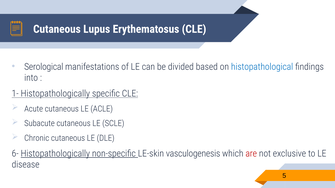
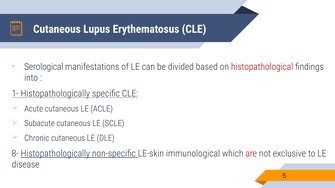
histopathological colour: blue -> red
6-: 6- -> 8-
vasculogenesis: vasculogenesis -> immunological
